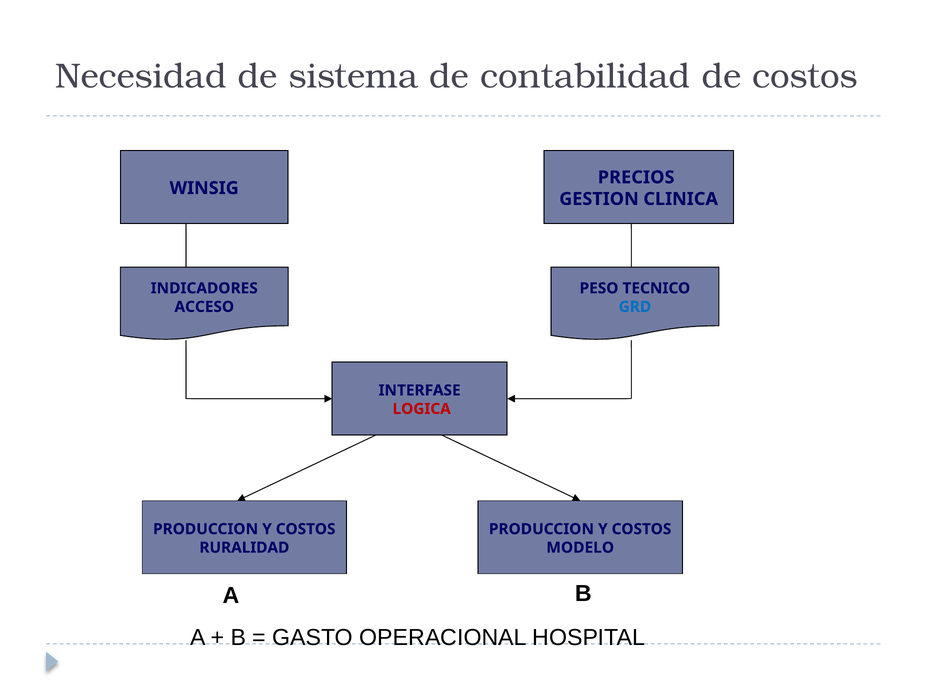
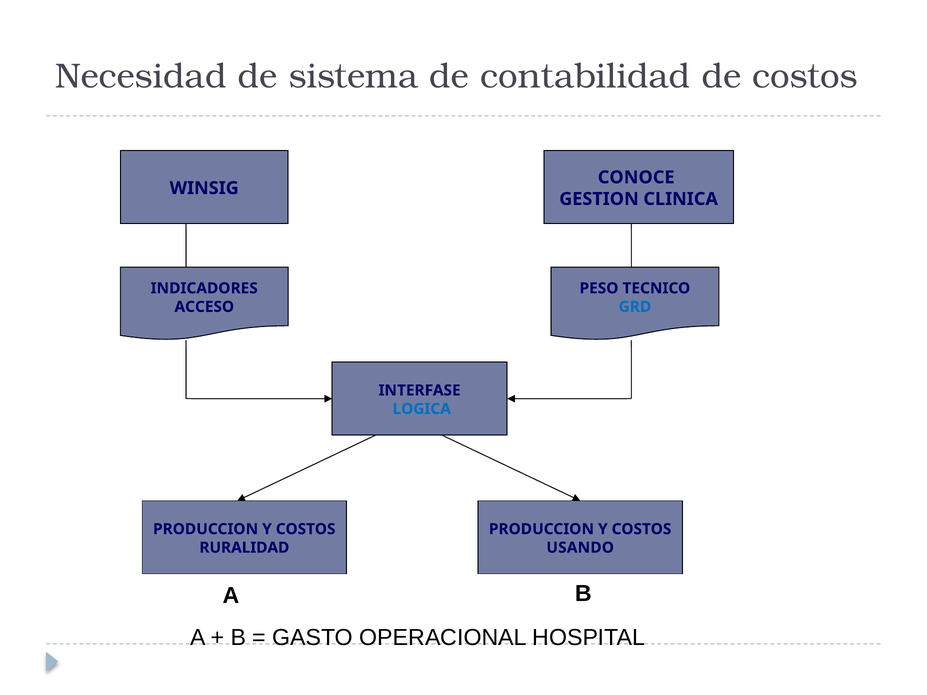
PRECIOS: PRECIOS -> CONOCE
LOGICA colour: red -> blue
MODELO: MODELO -> USANDO
